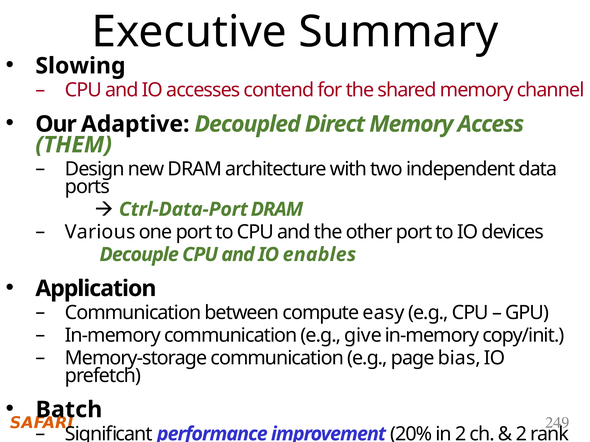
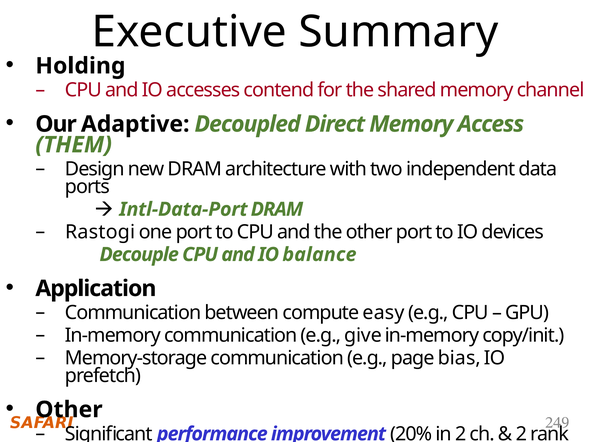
Slowing: Slowing -> Holding
Ctrl-Data-Port: Ctrl-Data-Port -> Intl-Data-Port
Various: Various -> Rastogi
enables: enables -> balance
Batch at (69, 410): Batch -> Other
